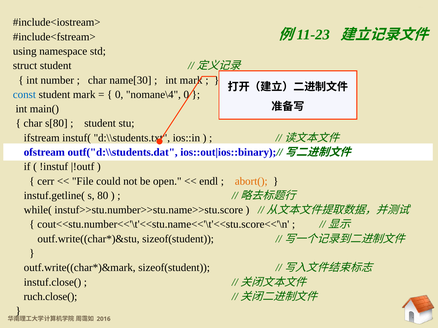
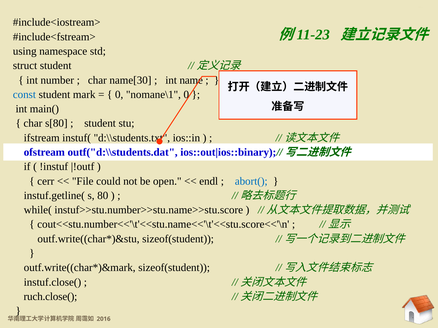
int mark: mark -> name
nomane\4: nomane\4 -> nomane\1
abort( colour: orange -> blue
